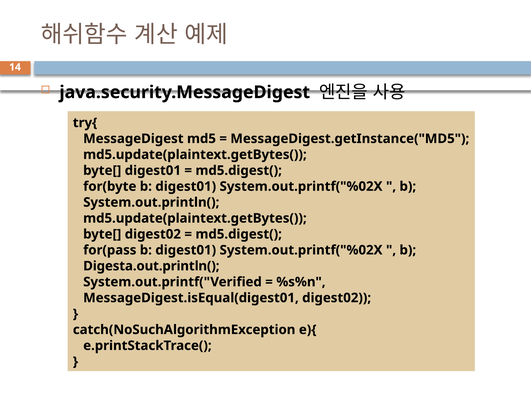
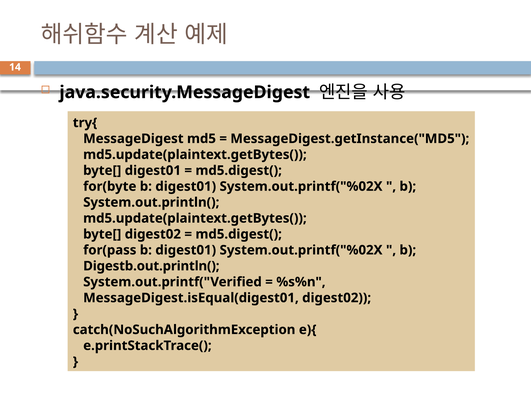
Digesta.out.println(: Digesta.out.println( -> Digestb.out.println(
